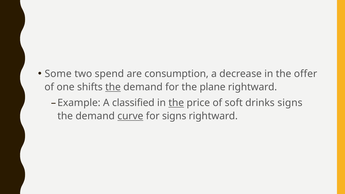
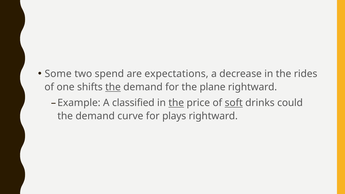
consumption: consumption -> expectations
offer: offer -> rides
soft underline: none -> present
drinks signs: signs -> could
curve underline: present -> none
for signs: signs -> plays
